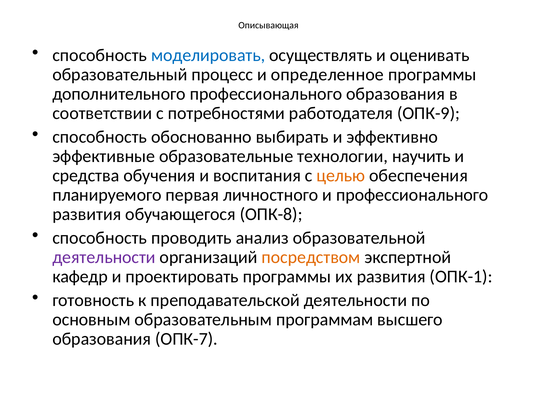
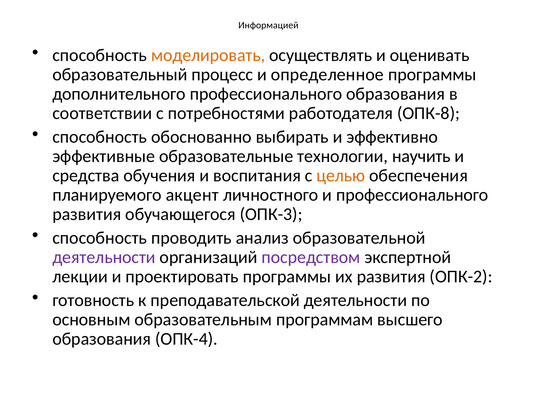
Описывающая: Описывающая -> Информацией
моделировать colour: blue -> orange
ОПК-9: ОПК-9 -> ОПК-8
первая: первая -> акцент
ОПК-8: ОПК-8 -> ОПК-3
посредством colour: orange -> purple
кафедр: кафедр -> лекции
ОПК-1: ОПК-1 -> ОПК-2
ОПК-7: ОПК-7 -> ОПК-4
